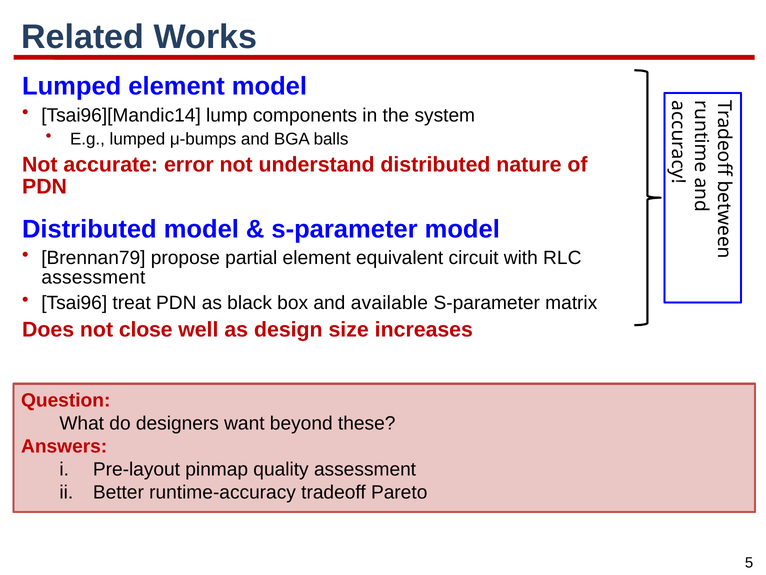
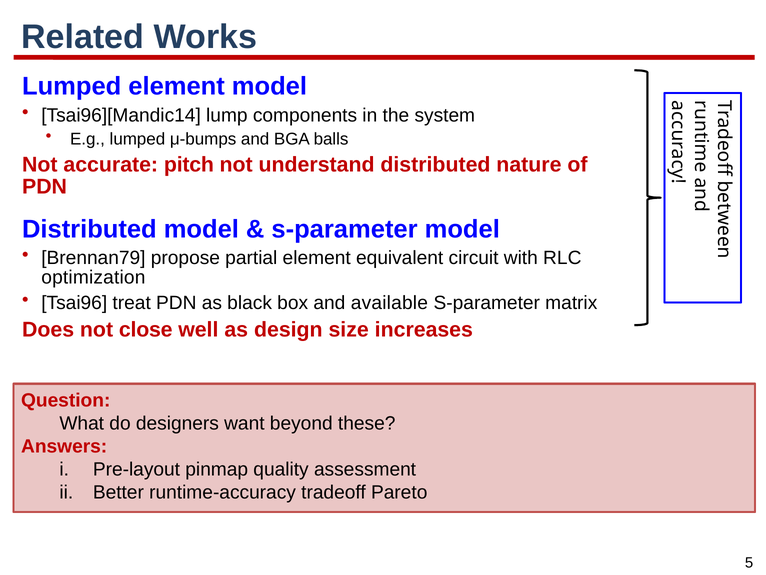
error: error -> pitch
assessment at (93, 277): assessment -> optimization
